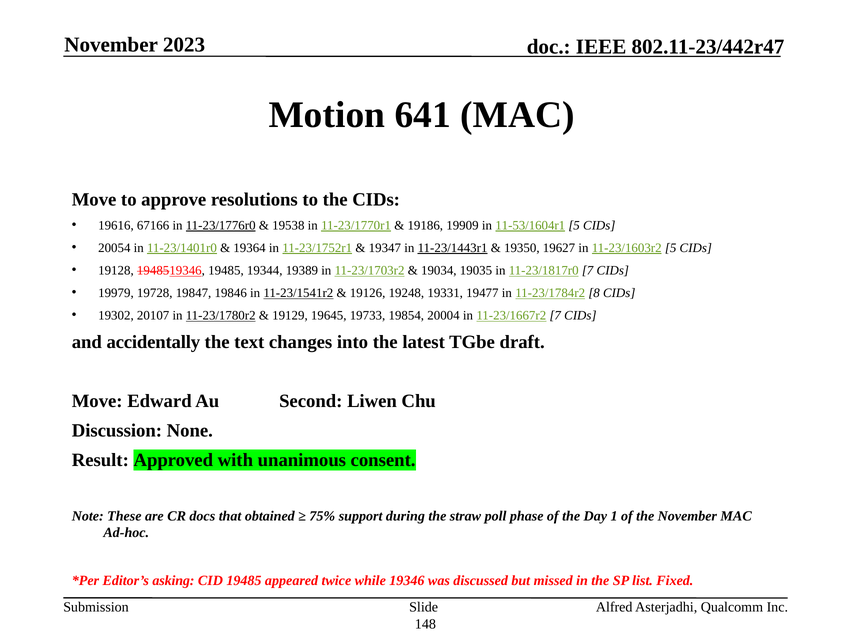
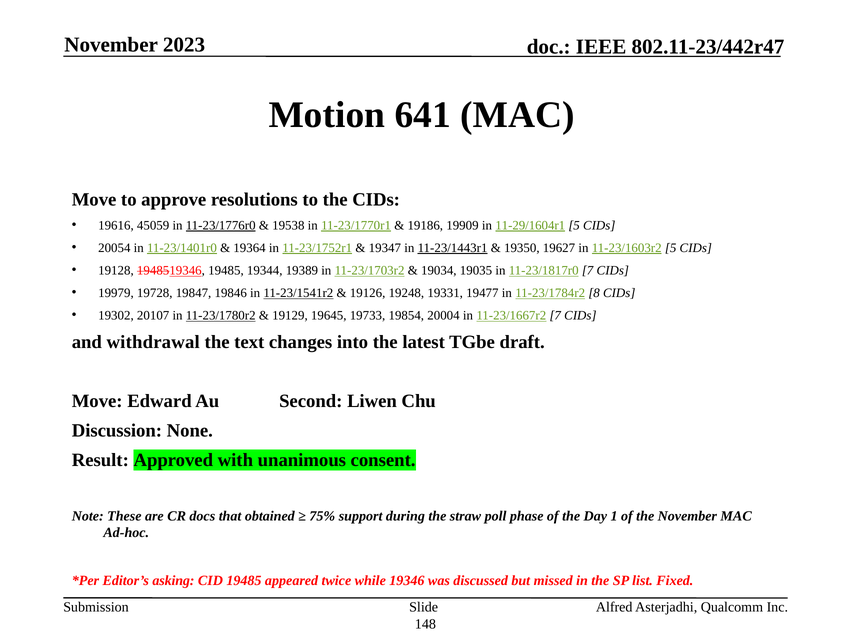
67166: 67166 -> 45059
11-53/1604r1: 11-53/1604r1 -> 11-29/1604r1
accidentally: accidentally -> withdrawal
